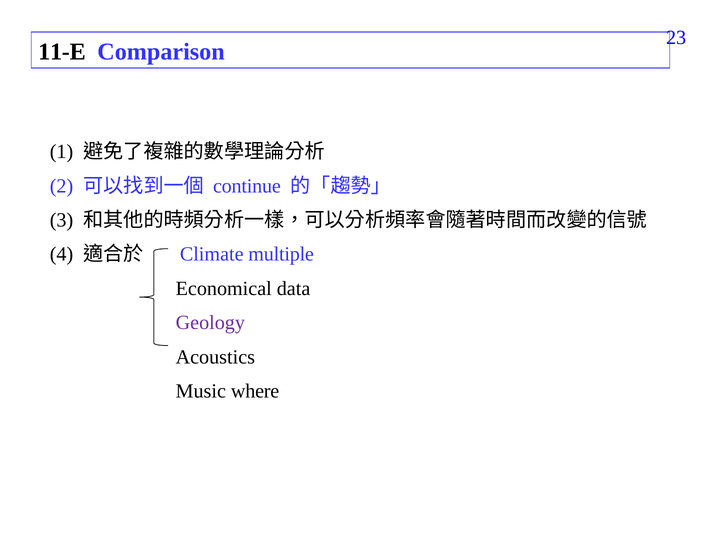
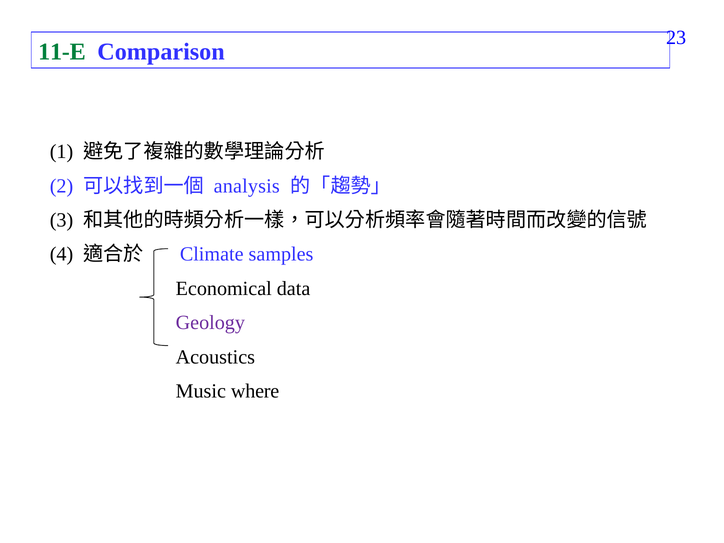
11-E colour: black -> green
continue: continue -> analysis
multiple: multiple -> samples
